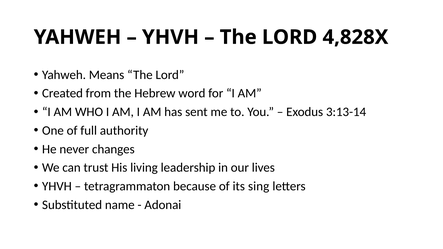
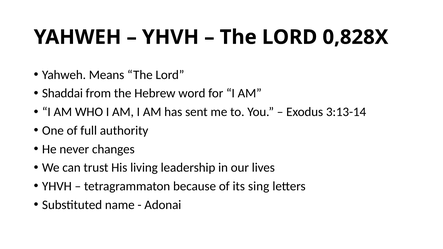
4,828X: 4,828X -> 0,828X
Created: Created -> Shaddai
